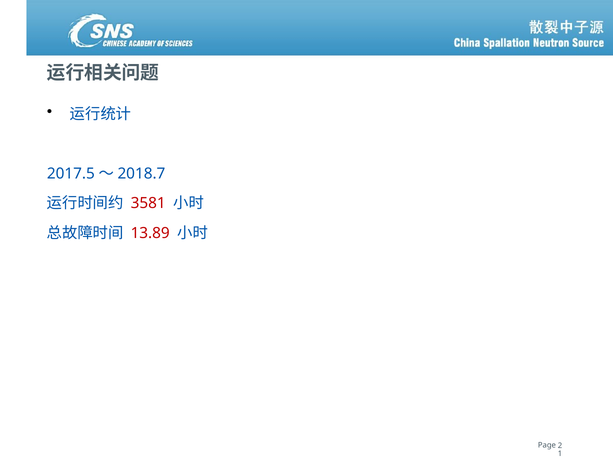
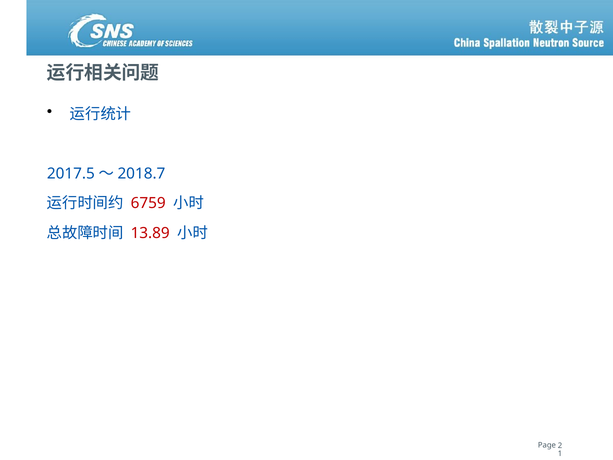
3581: 3581 -> 6759
